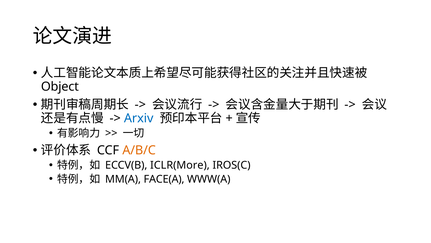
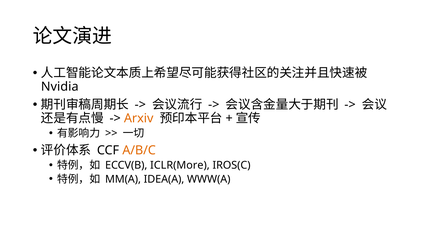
Object: Object -> Nvidia
Arxiv colour: blue -> orange
FACE(A: FACE(A -> IDEA(A
